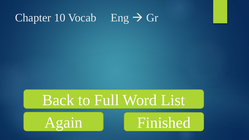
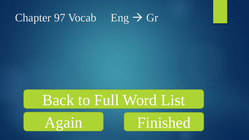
10: 10 -> 97
